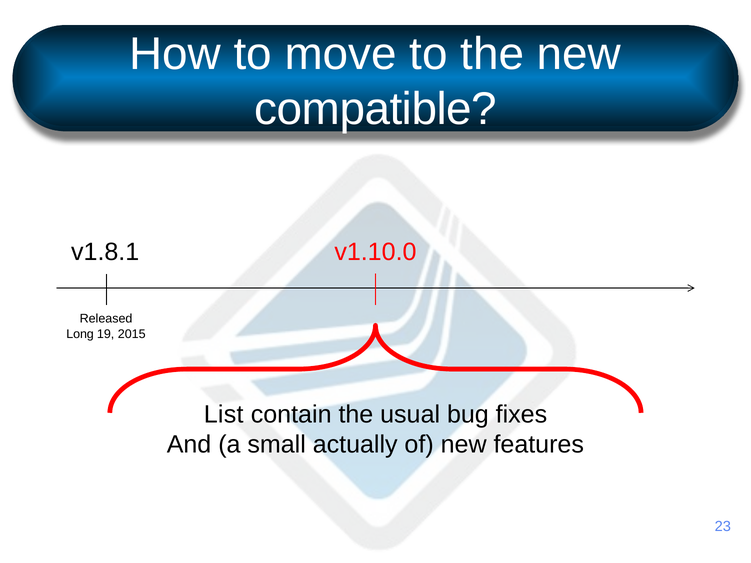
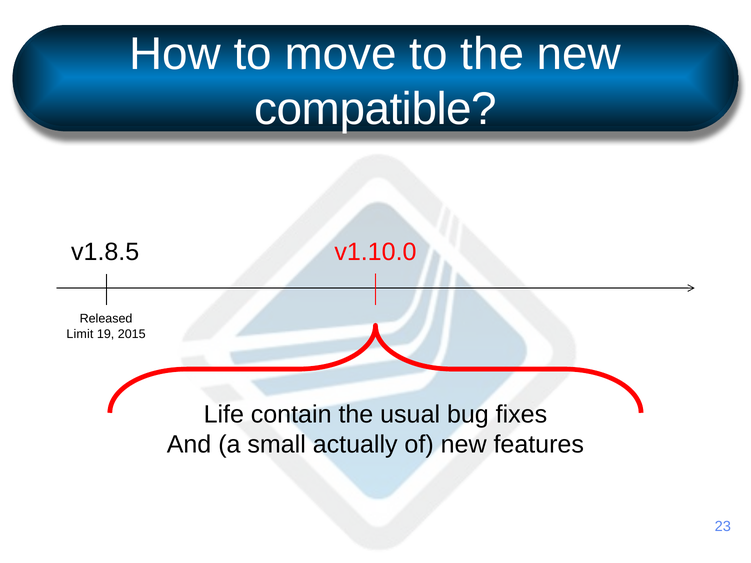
v1.8.1: v1.8.1 -> v1.8.5
Long: Long -> Limit
List: List -> Life
